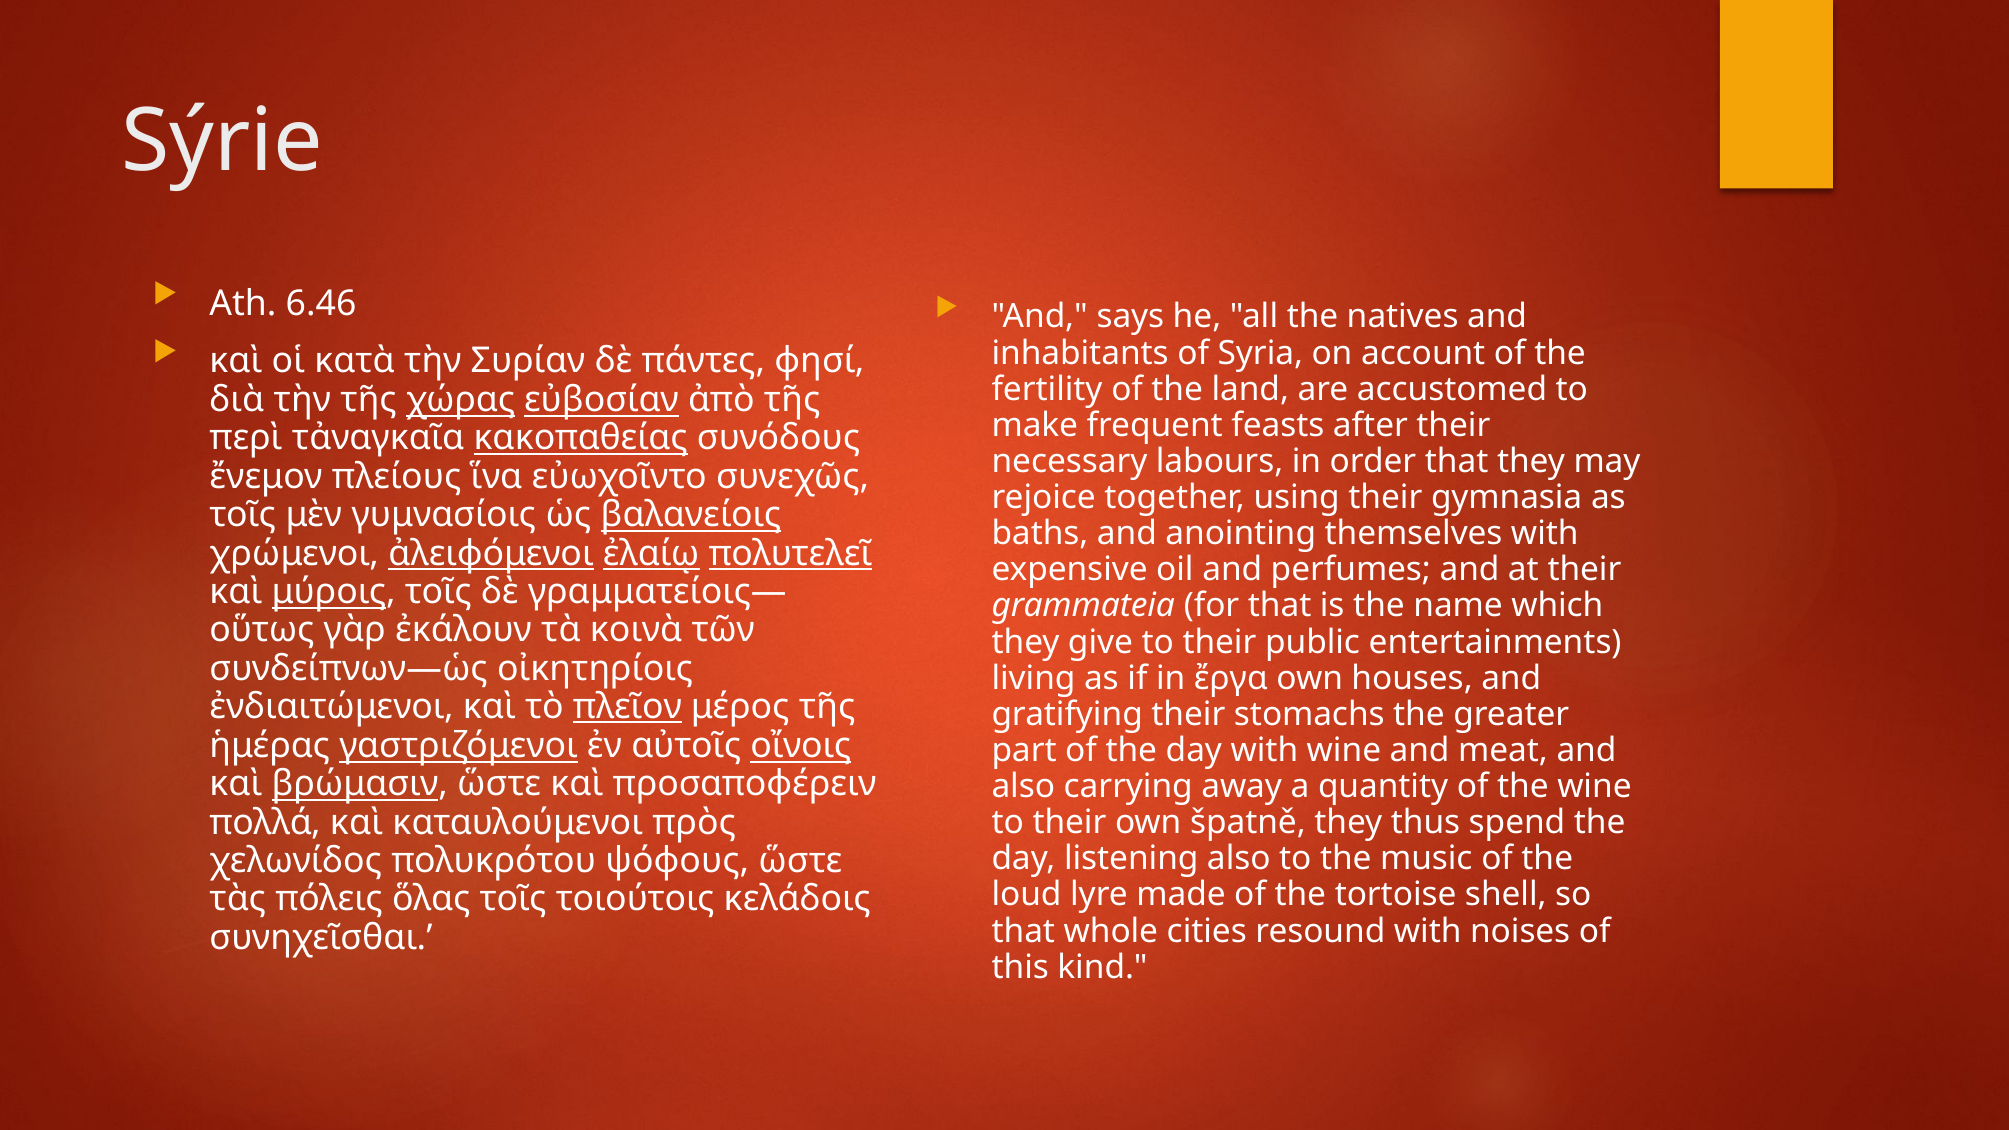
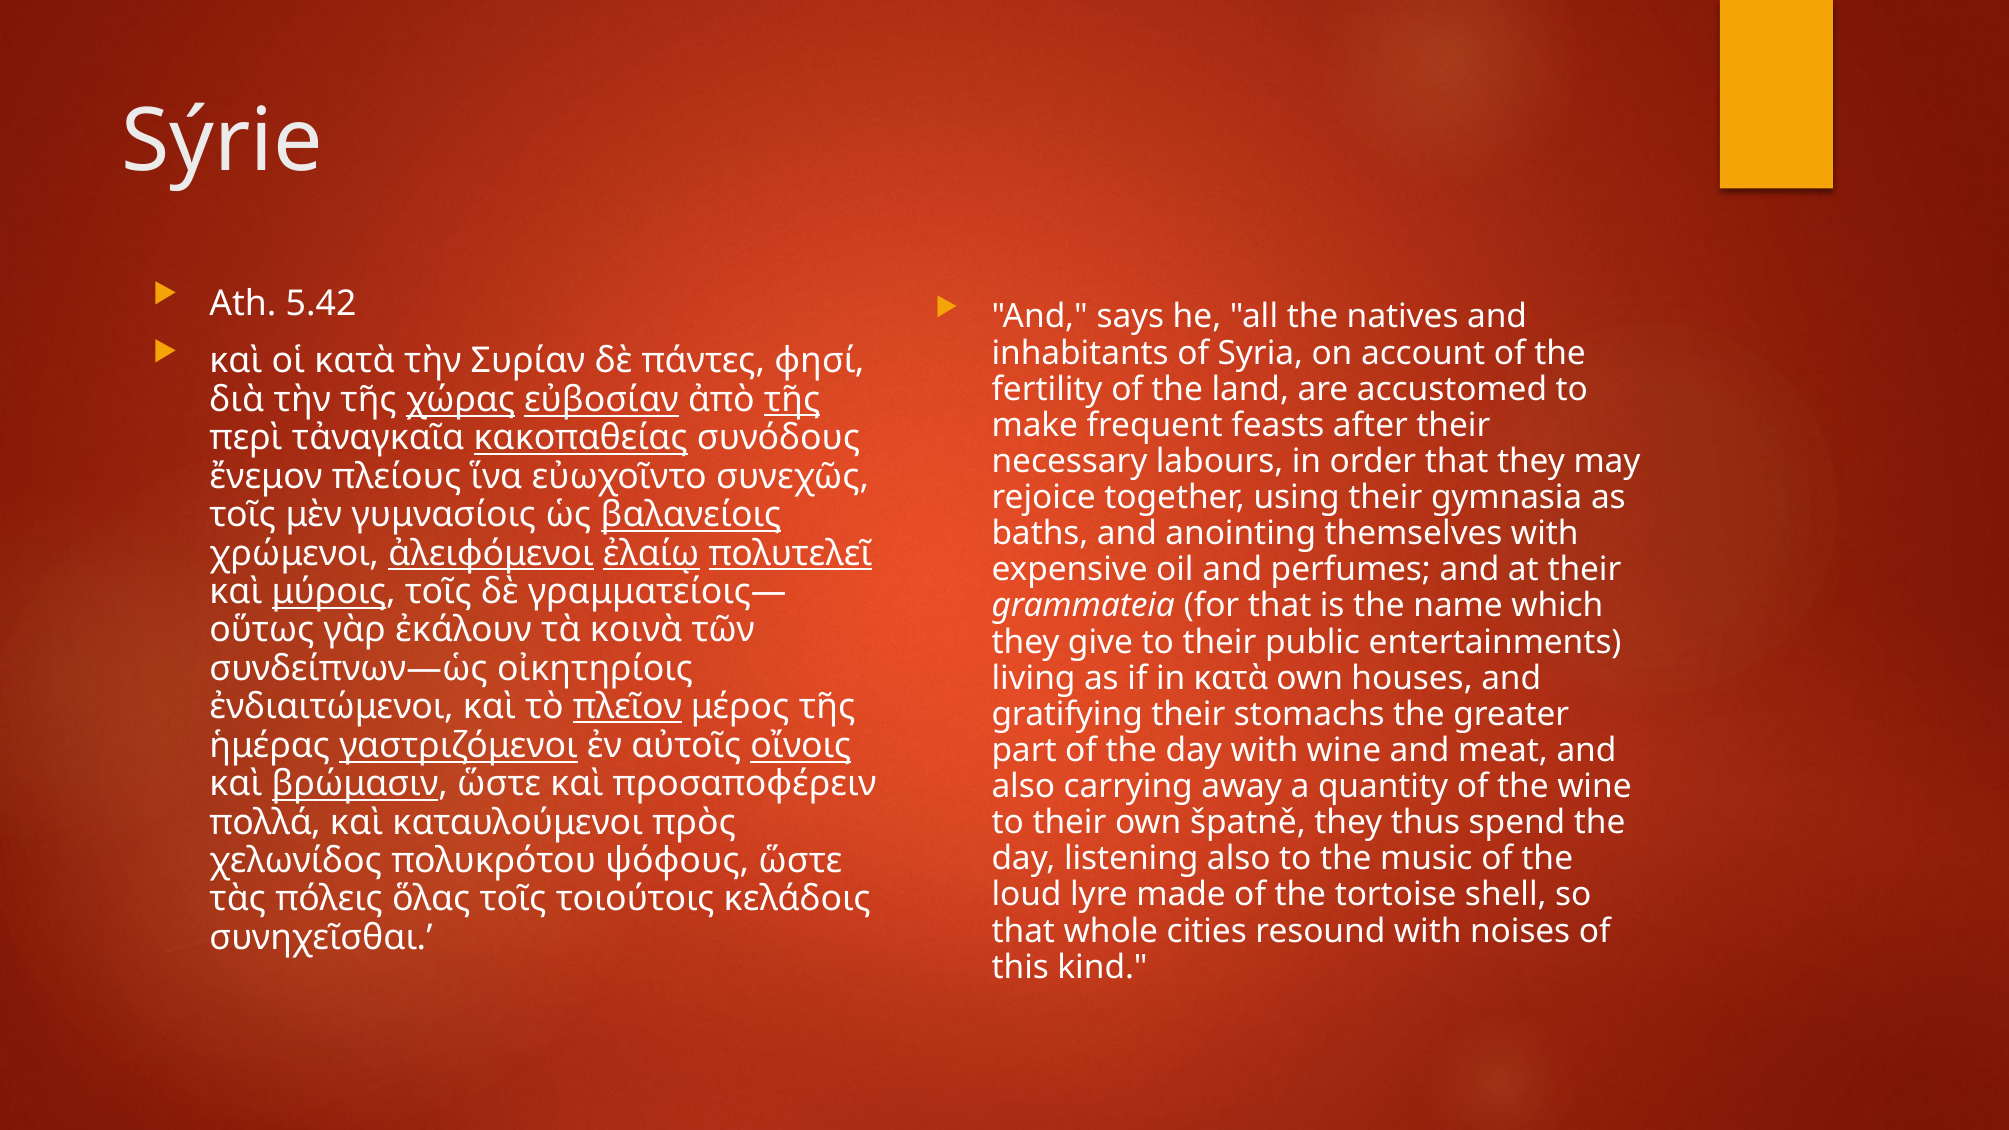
6.46: 6.46 -> 5.42
τῆς at (792, 400) underline: none -> present
in ἔργα: ἔργα -> κατὰ
